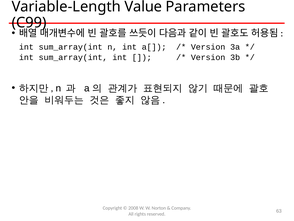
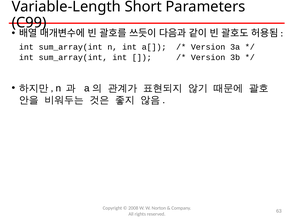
Value: Value -> Short
